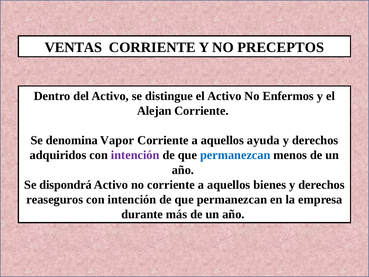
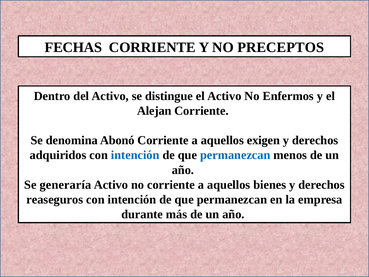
VENTAS: VENTAS -> FECHAS
Vapor: Vapor -> Abonó
ayuda: ayuda -> exigen
intención at (135, 155) colour: purple -> blue
dispondrá: dispondrá -> generaría
